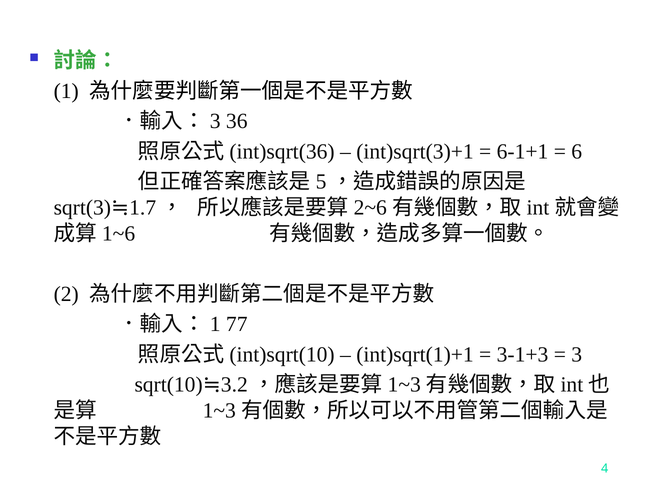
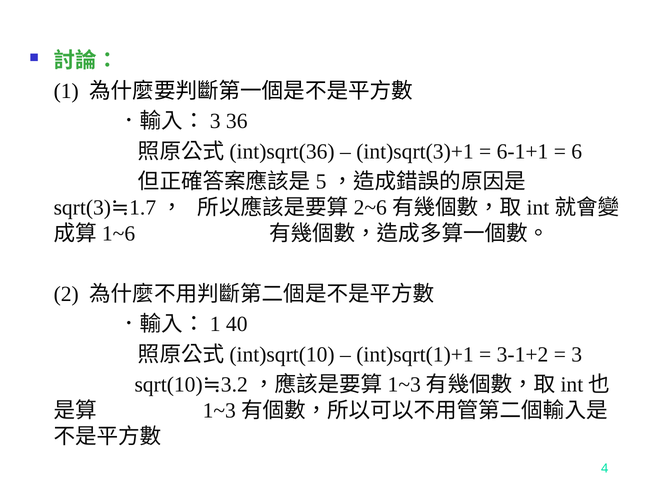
77: 77 -> 40
3-1+3: 3-1+3 -> 3-1+2
